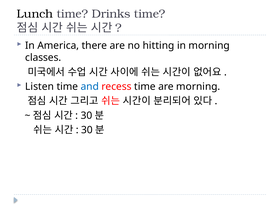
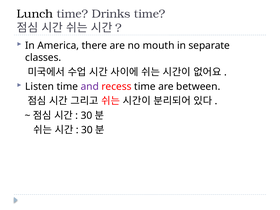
hitting: hitting -> mouth
in morning: morning -> separate
and colour: blue -> purple
are morning: morning -> between
